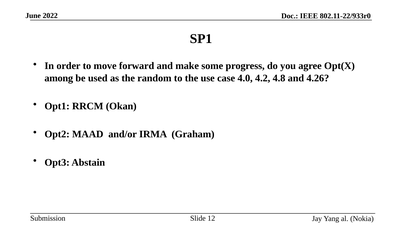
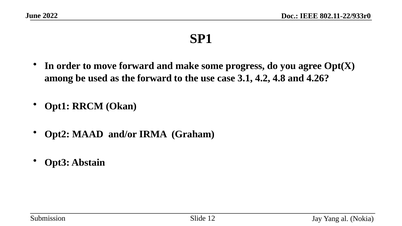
the random: random -> forward
4.0: 4.0 -> 3.1
